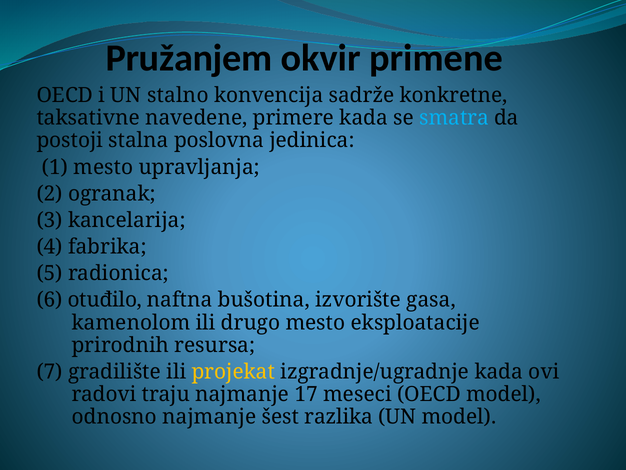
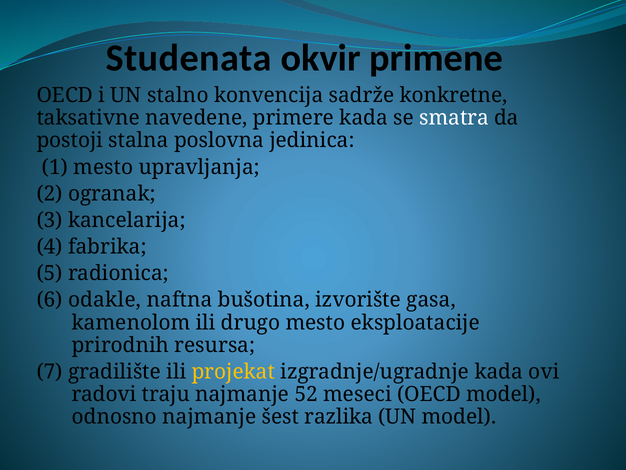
Pružanjem: Pružanjem -> Studenata
smatra colour: light blue -> white
otuđilo: otuđilo -> odakle
17: 17 -> 52
